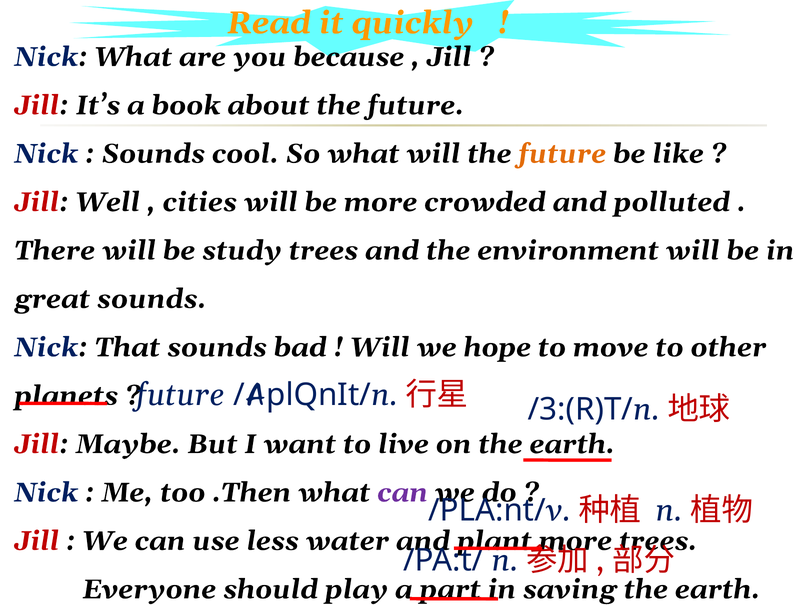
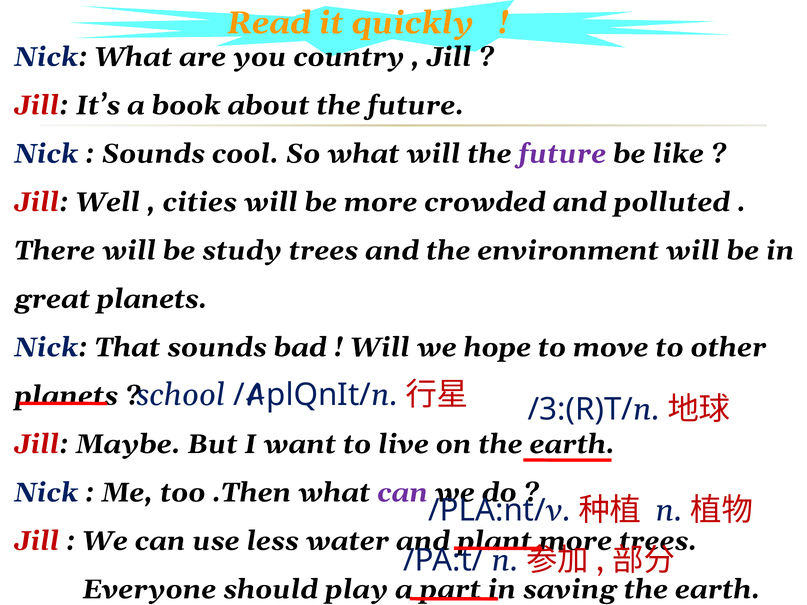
because: because -> country
future at (562, 154) colour: orange -> purple
great sounds: sounds -> planets
future at (180, 395): future -> school
